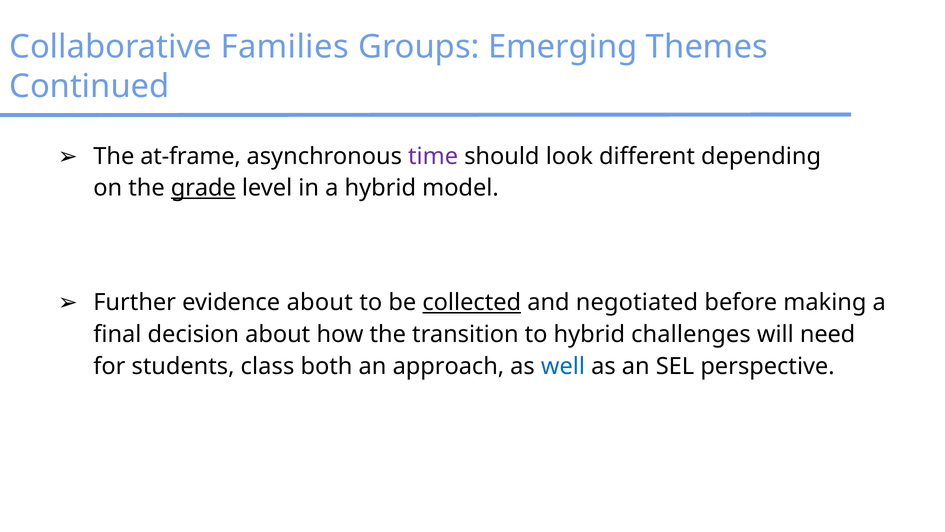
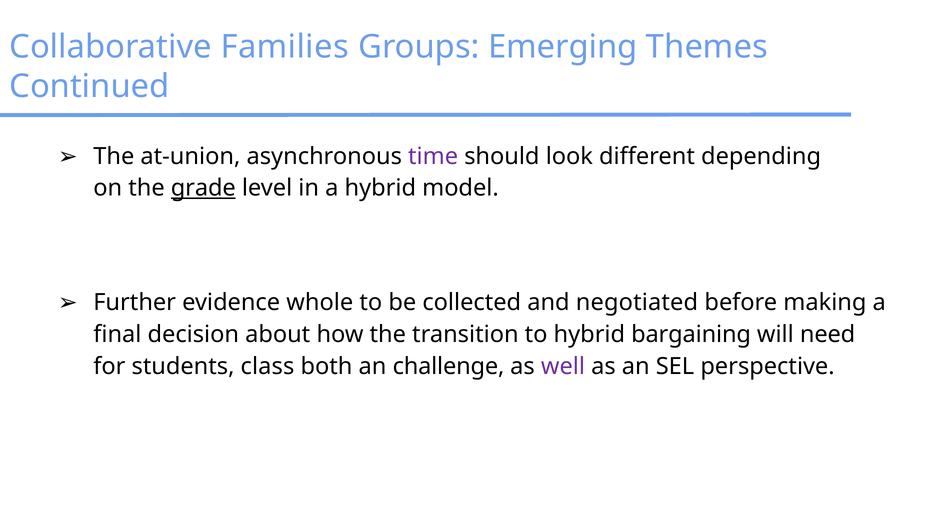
at-frame: at-frame -> at-union
evidence about: about -> whole
collected underline: present -> none
challenges: challenges -> bargaining
approach: approach -> challenge
well colour: blue -> purple
